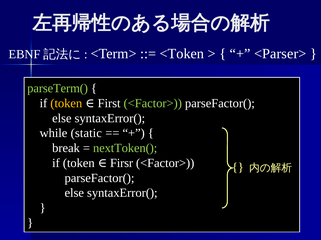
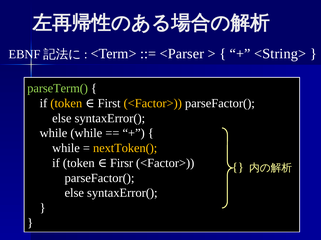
<Token: <Token -> <Parser
<Parser>: <Parser> -> <String>
<Factor> at (153, 104) colour: light green -> yellow
while static: static -> while
break at (66, 149): break -> while
nextToken( colour: light green -> yellow
